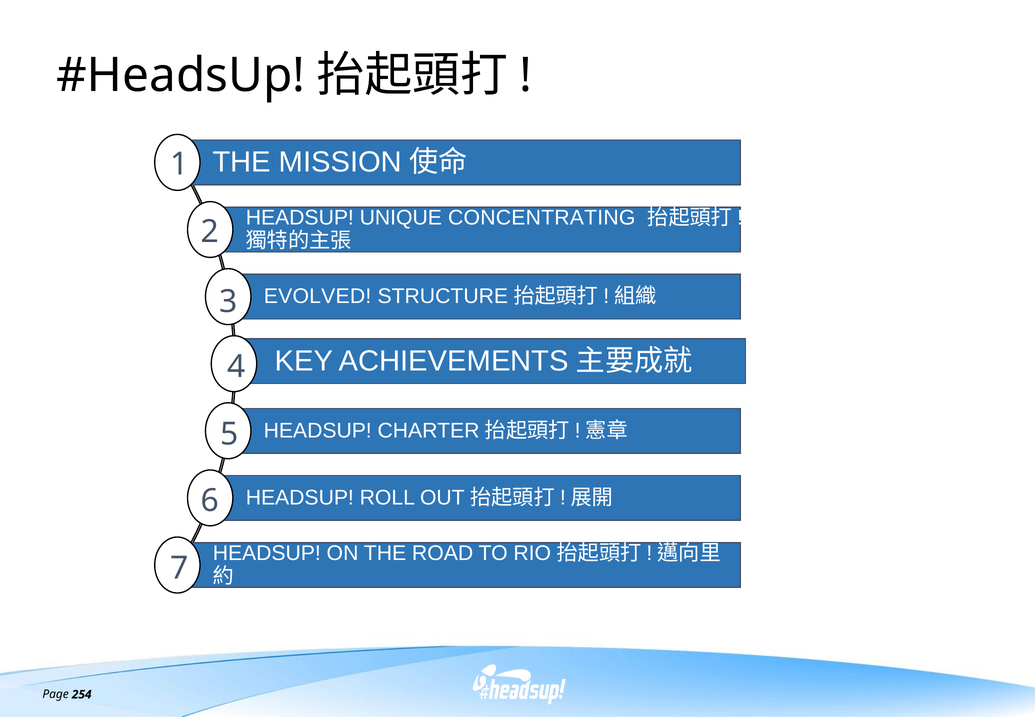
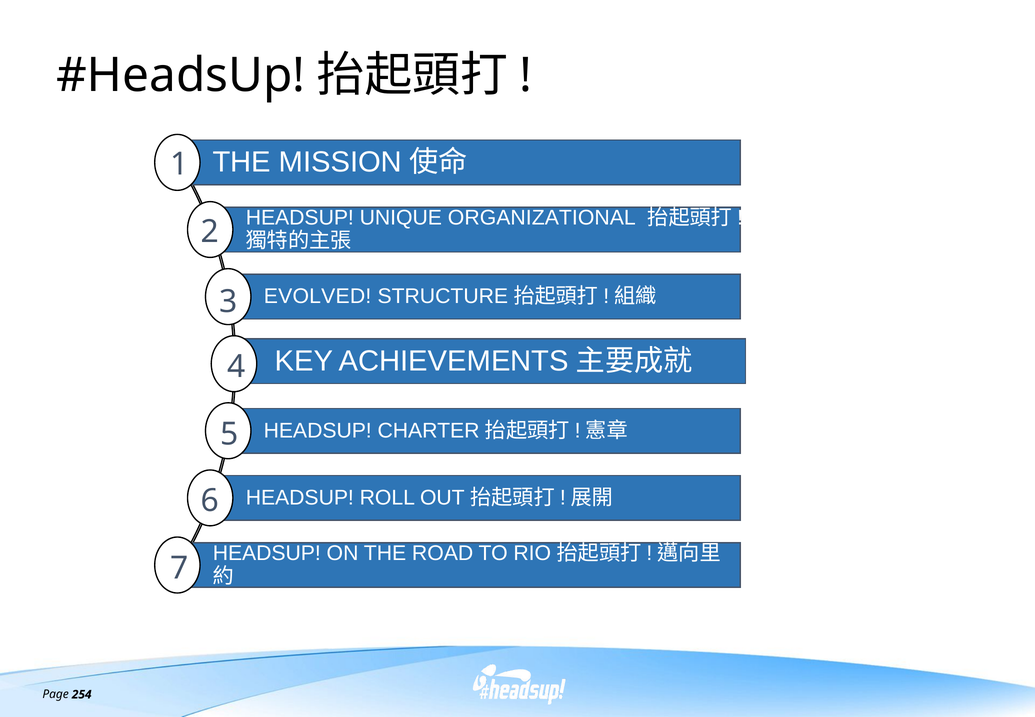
CONCENTRATING: CONCENTRATING -> ORGANIZATIONAL
